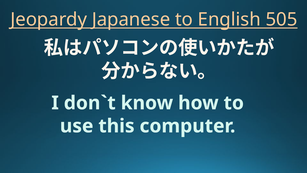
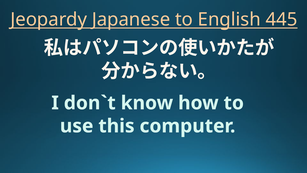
505: 505 -> 445
